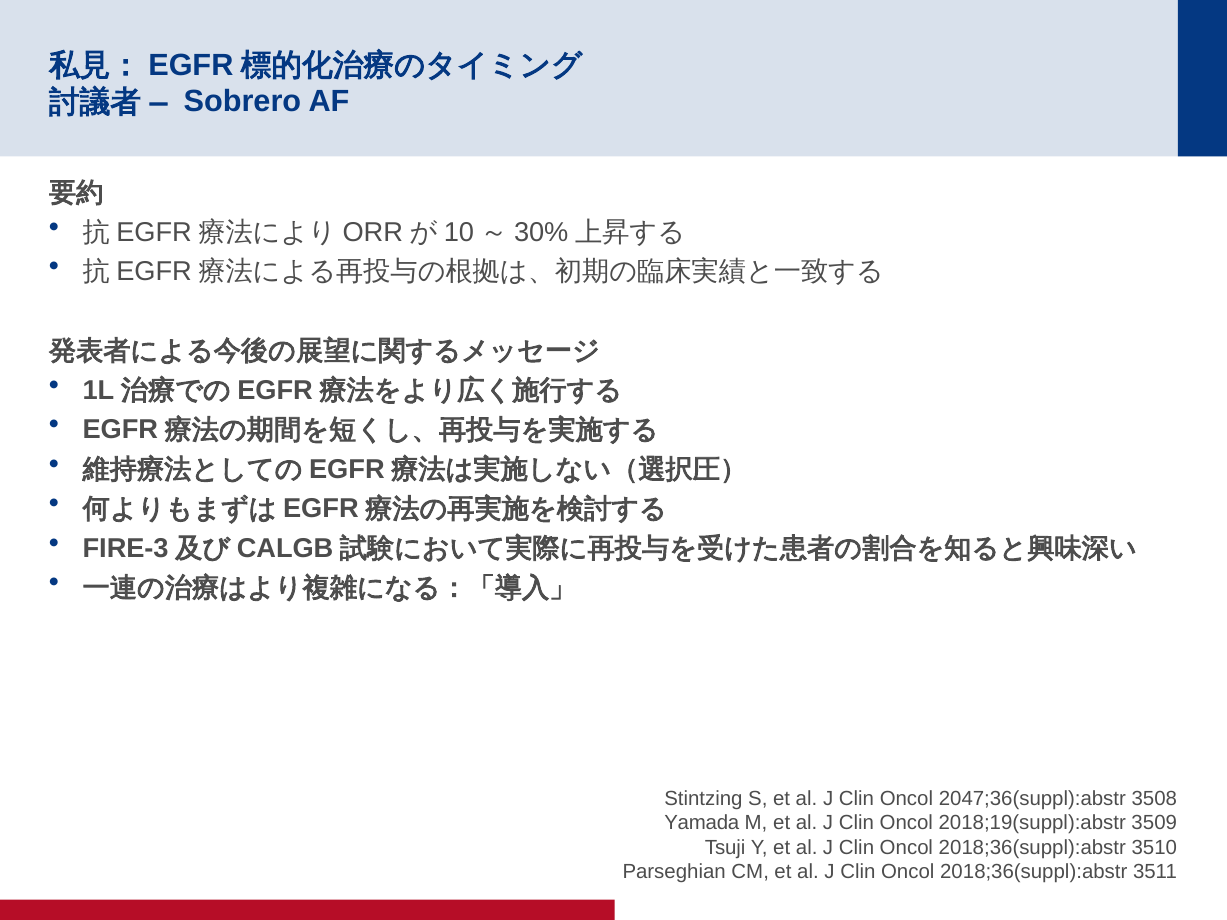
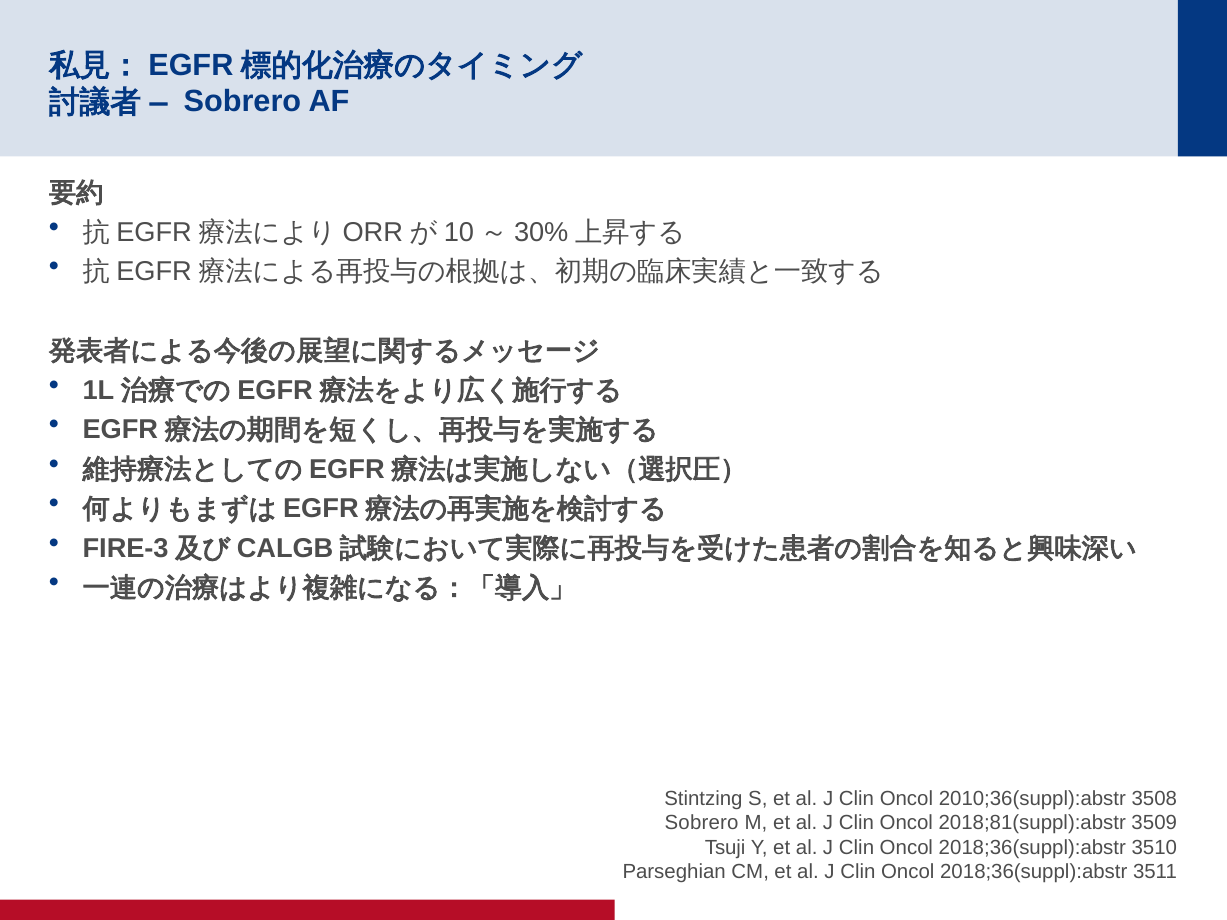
2047;36(suppl):abstr: 2047;36(suppl):abstr -> 2010;36(suppl):abstr
Yamada at (702, 823): Yamada -> Sobrero
2018;19(suppl):abstr: 2018;19(suppl):abstr -> 2018;81(suppl):abstr
